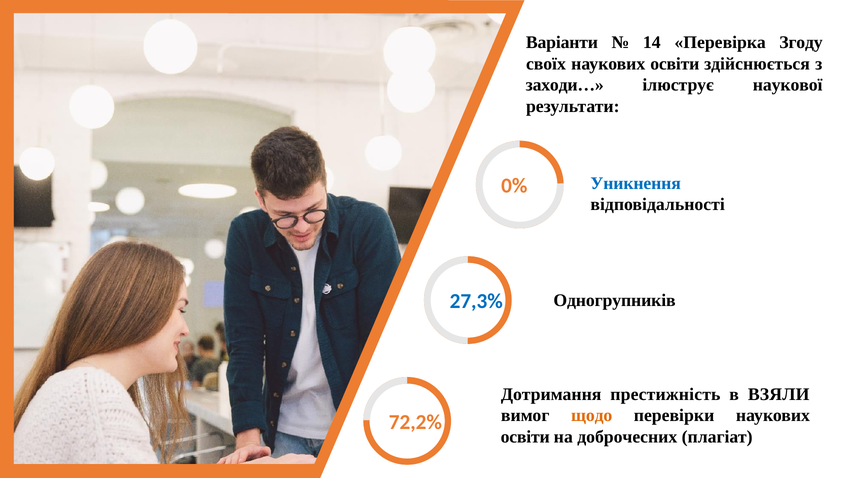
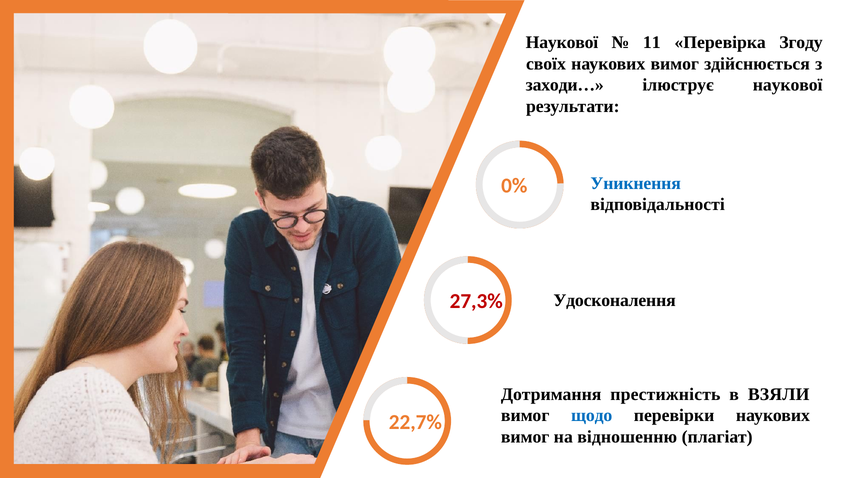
Варіанти at (562, 42): Варіанти -> Наукової
14: 14 -> 11
своїх наукових освіти: освіти -> вимог
Одногрупників: Одногрупників -> Удосконалення
27,3% colour: blue -> red
щодо colour: orange -> blue
72,2%: 72,2% -> 22,7%
освіти at (525, 436): освіти -> вимог
доброчесних: доброчесних -> відношенню
